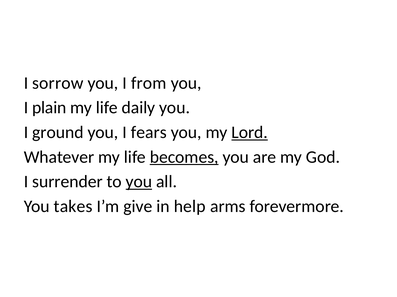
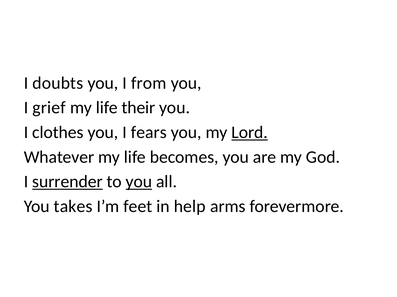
sorrow: sorrow -> doubts
plain: plain -> grief
daily: daily -> their
ground: ground -> clothes
becomes underline: present -> none
surrender underline: none -> present
give: give -> feet
